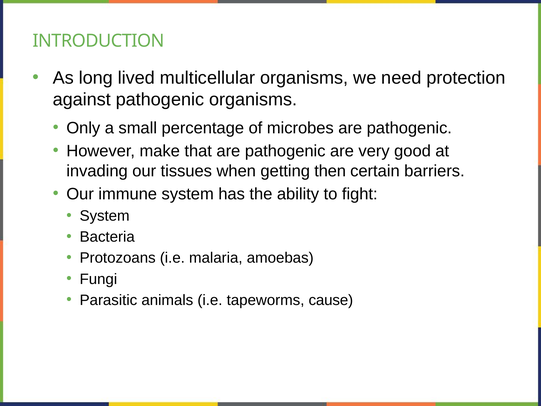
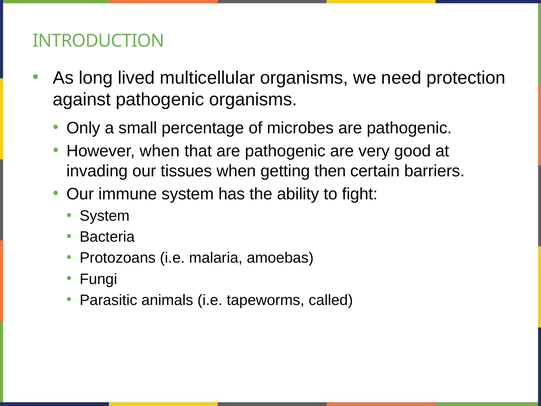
However make: make -> when
cause: cause -> called
